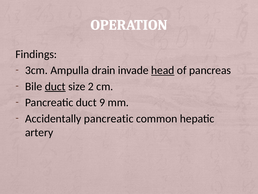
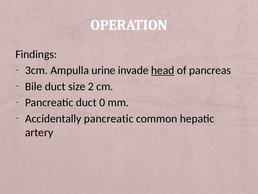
drain: drain -> urine
duct at (55, 86) underline: present -> none
9: 9 -> 0
